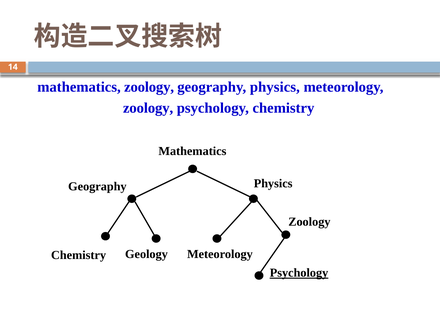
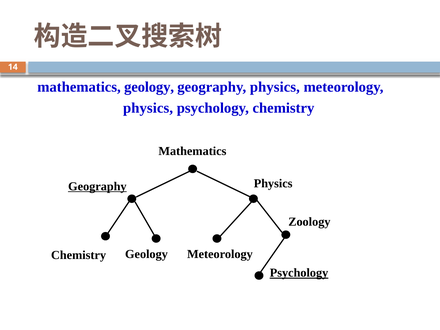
mathematics zoology: zoology -> geology
zoology at (148, 108): zoology -> physics
Geography at (97, 186) underline: none -> present
